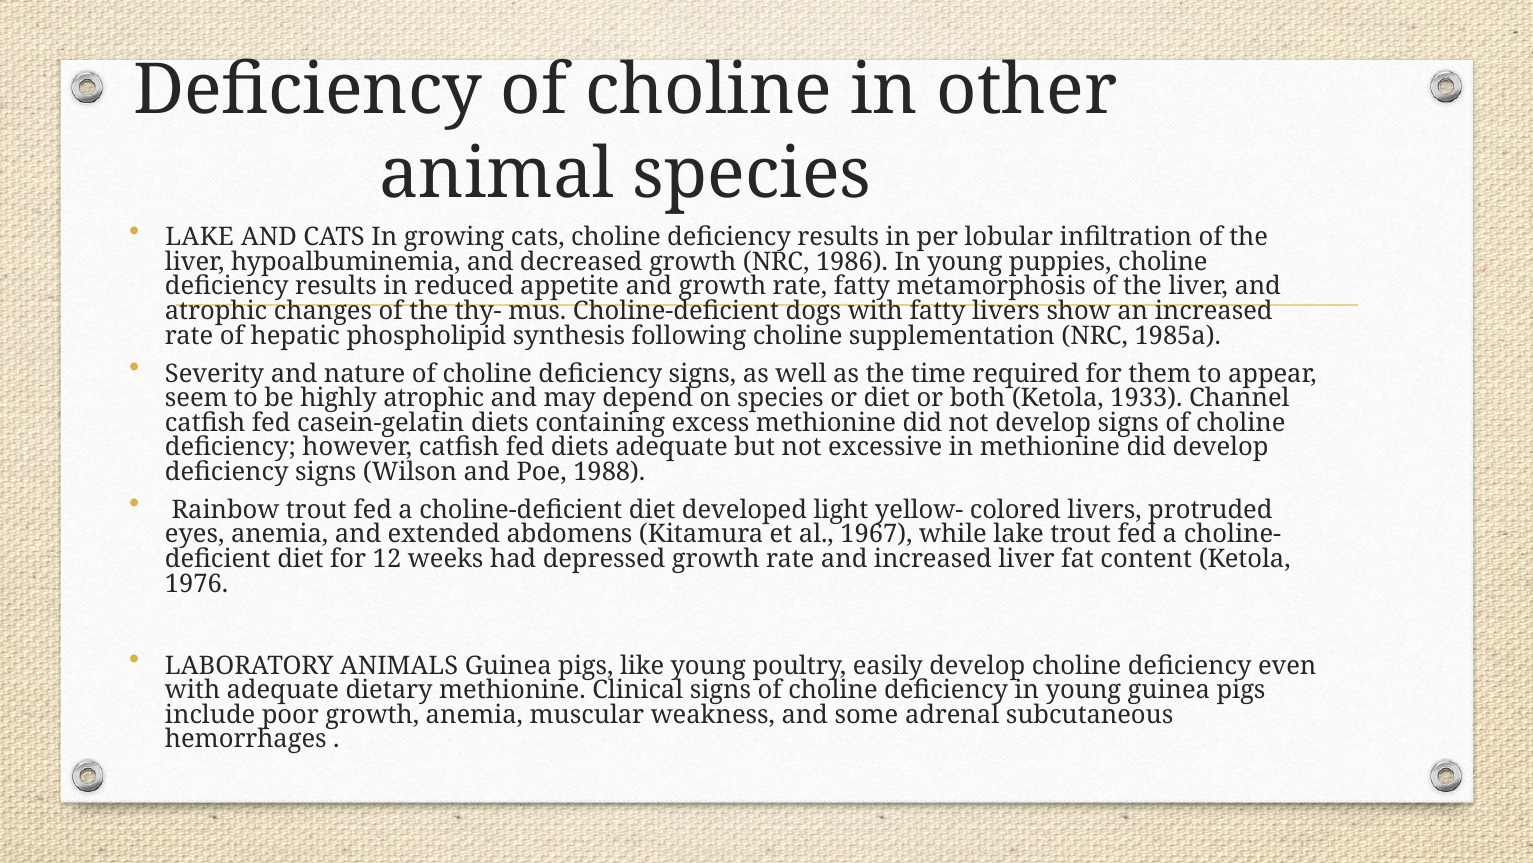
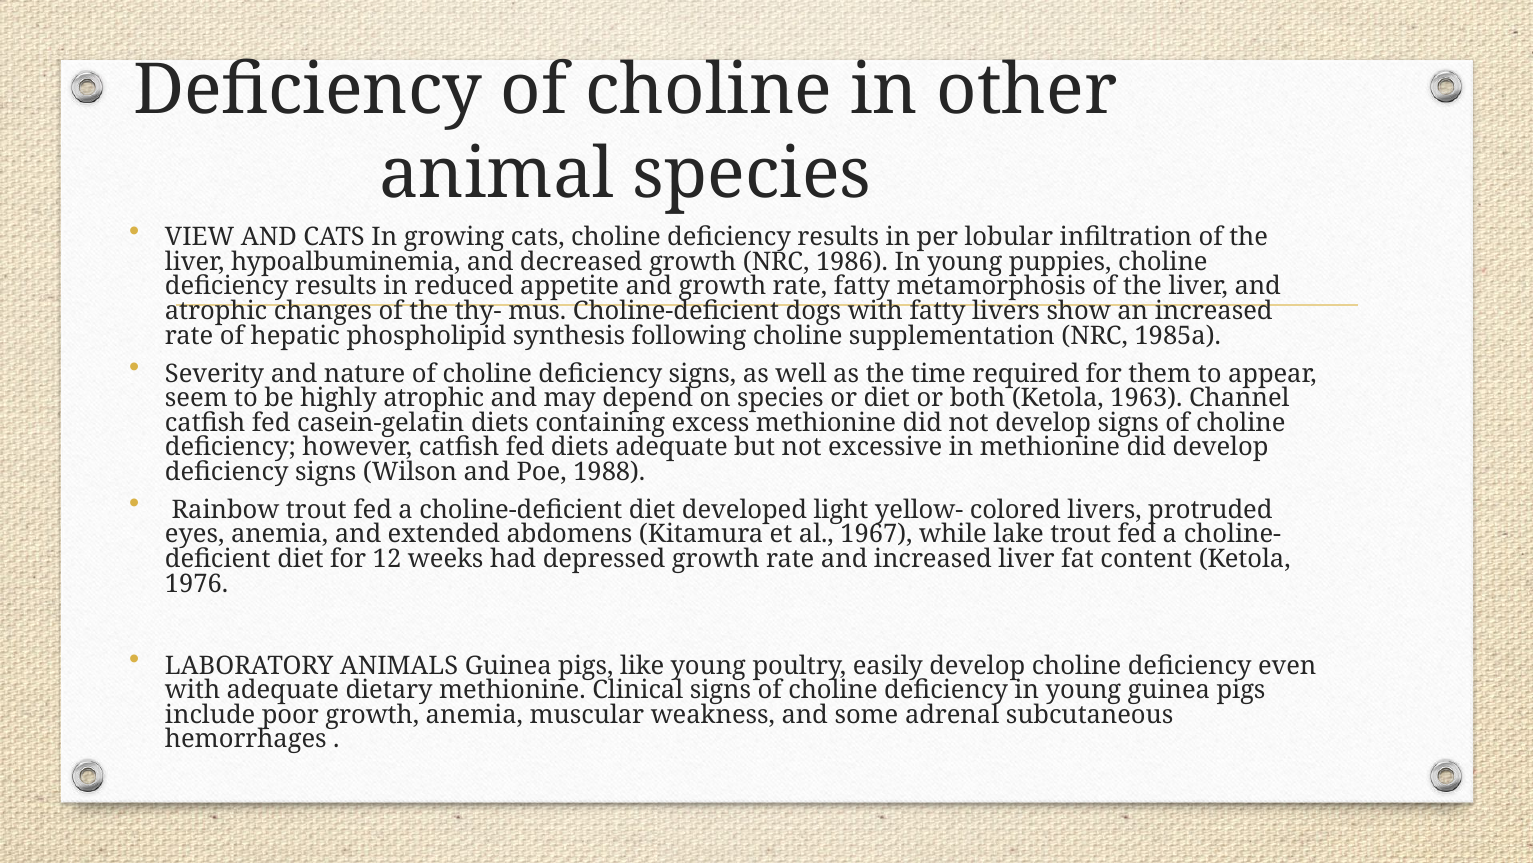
LAKE at (200, 237): LAKE -> VIEW
1933: 1933 -> 1963
